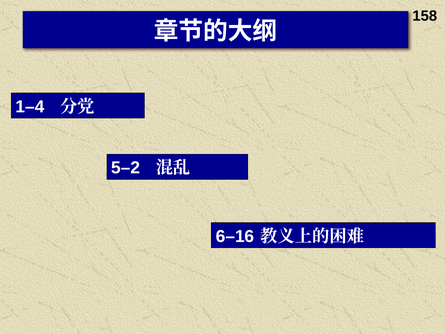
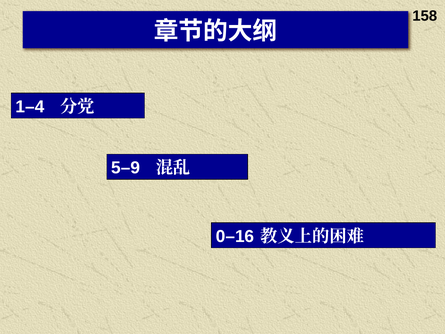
5–2: 5–2 -> 5–9
6–16: 6–16 -> 0–16
